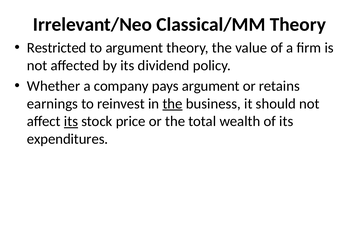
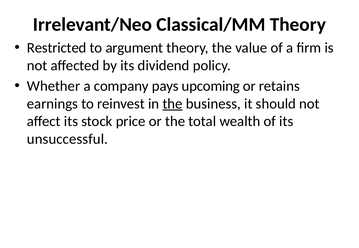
pays argument: argument -> upcoming
its at (71, 122) underline: present -> none
expenditures: expenditures -> unsuccessful
